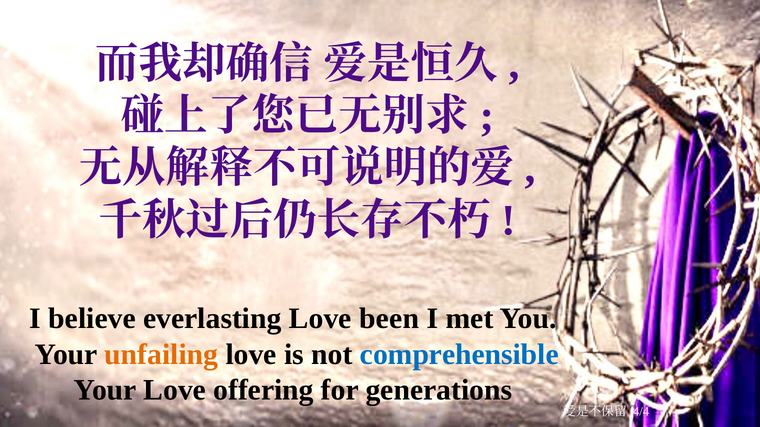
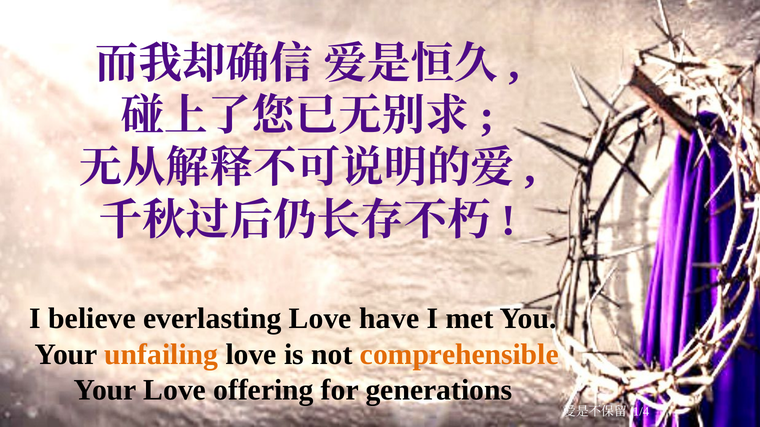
been: been -> have
comprehensible colour: blue -> orange
4/4: 4/4 -> 1/4
